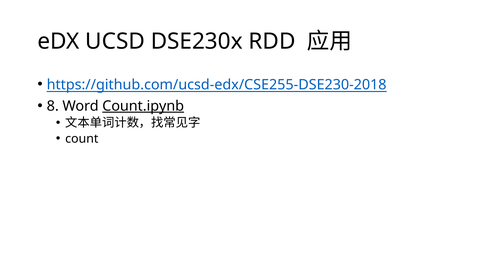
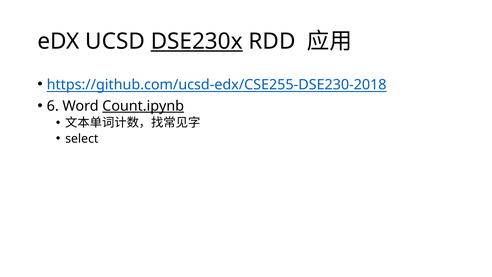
DSE230x underline: none -> present
8: 8 -> 6
count: count -> select
